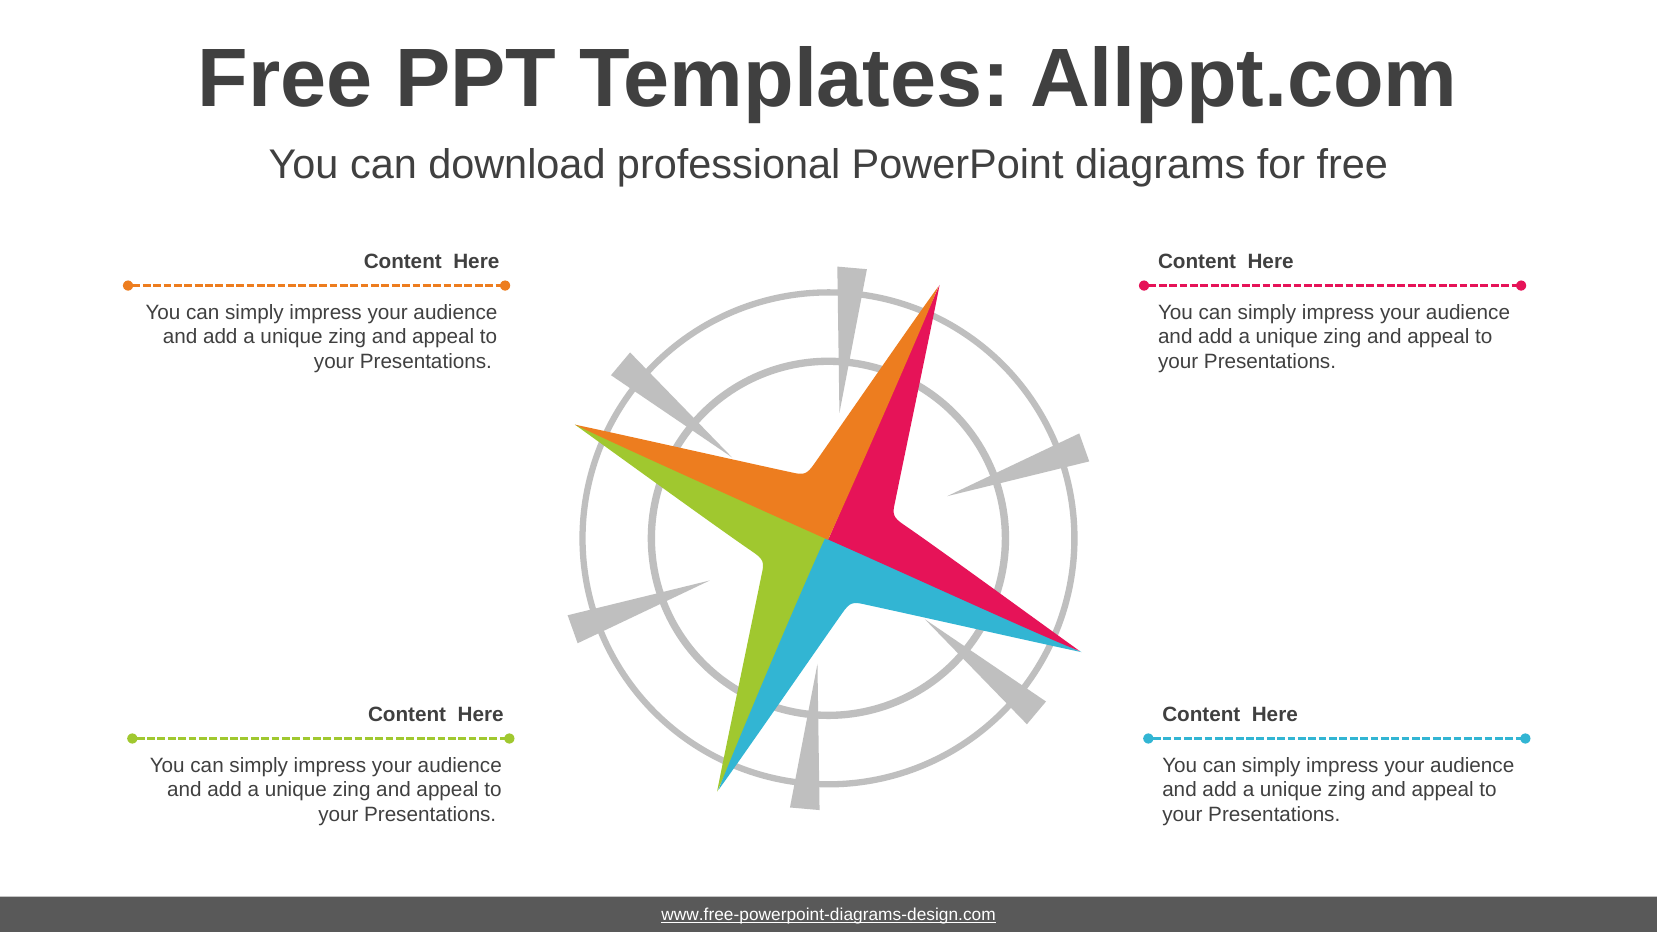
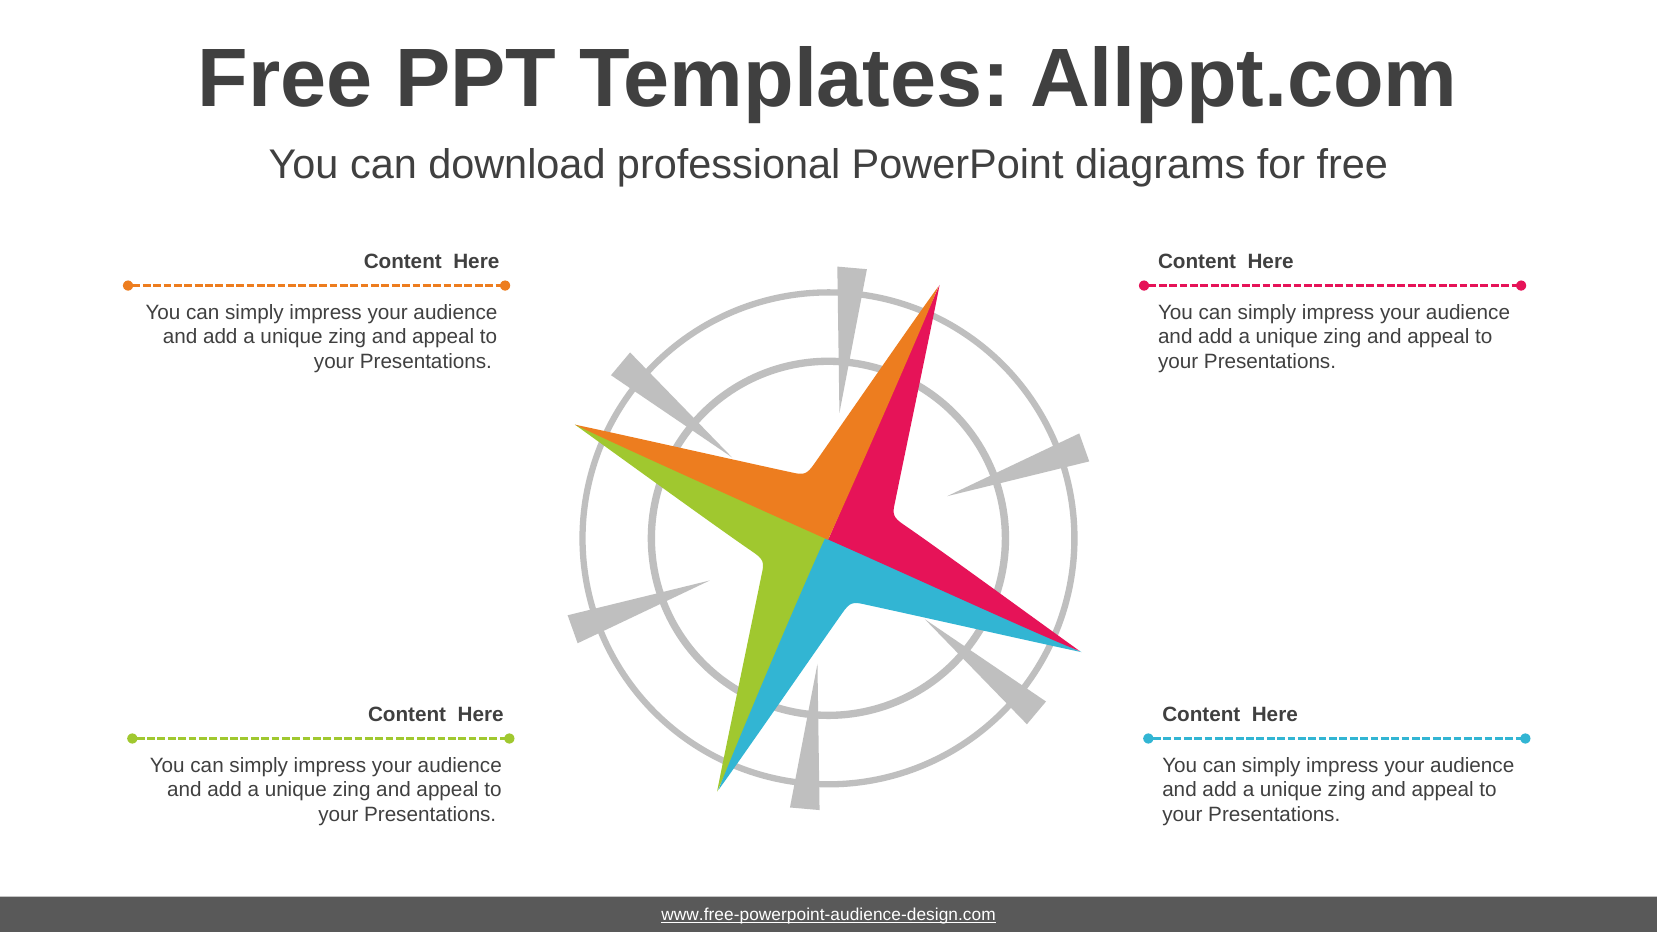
www.free-powerpoint-diagrams-design.com: www.free-powerpoint-diagrams-design.com -> www.free-powerpoint-audience-design.com
